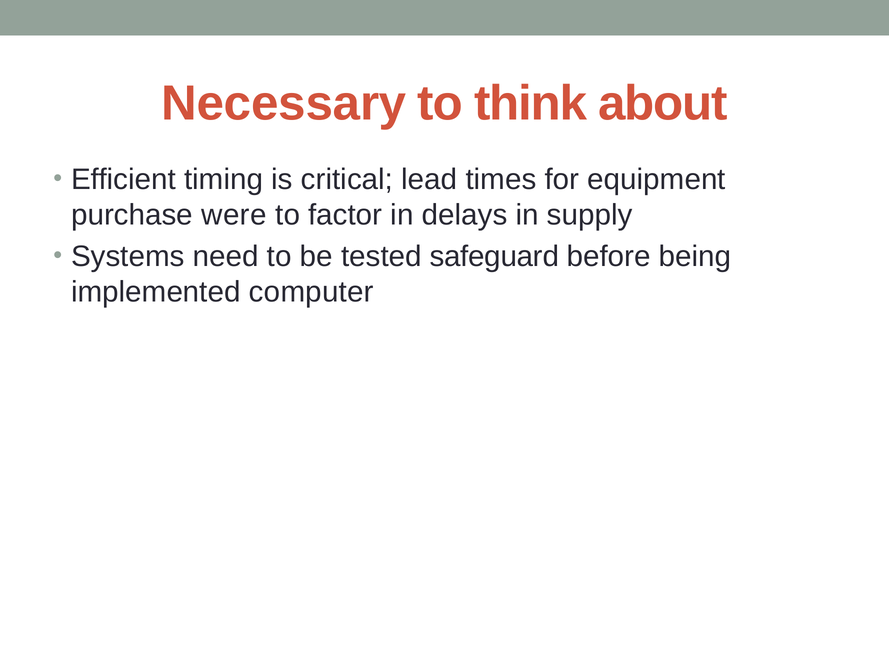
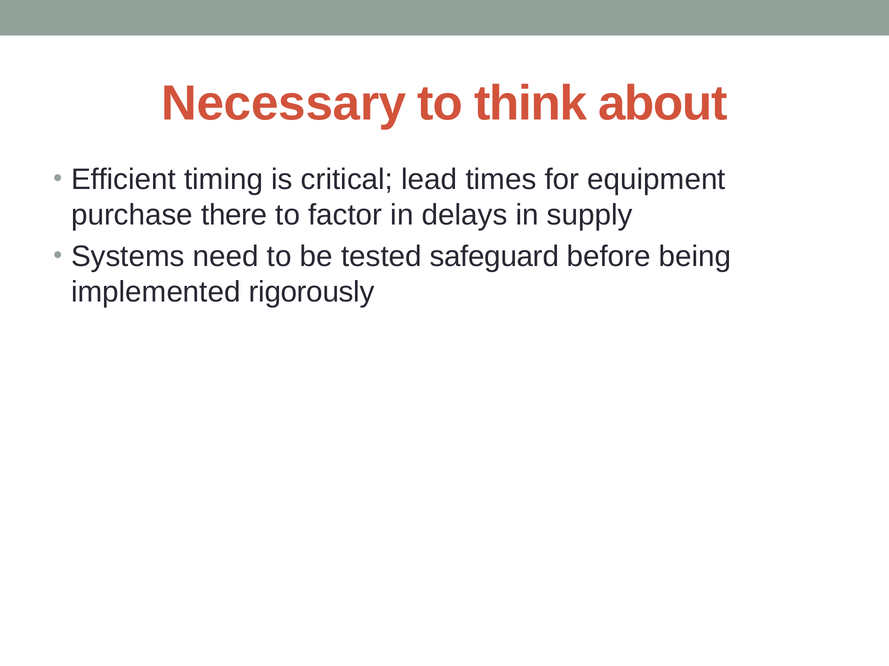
were: were -> there
computer: computer -> rigorously
